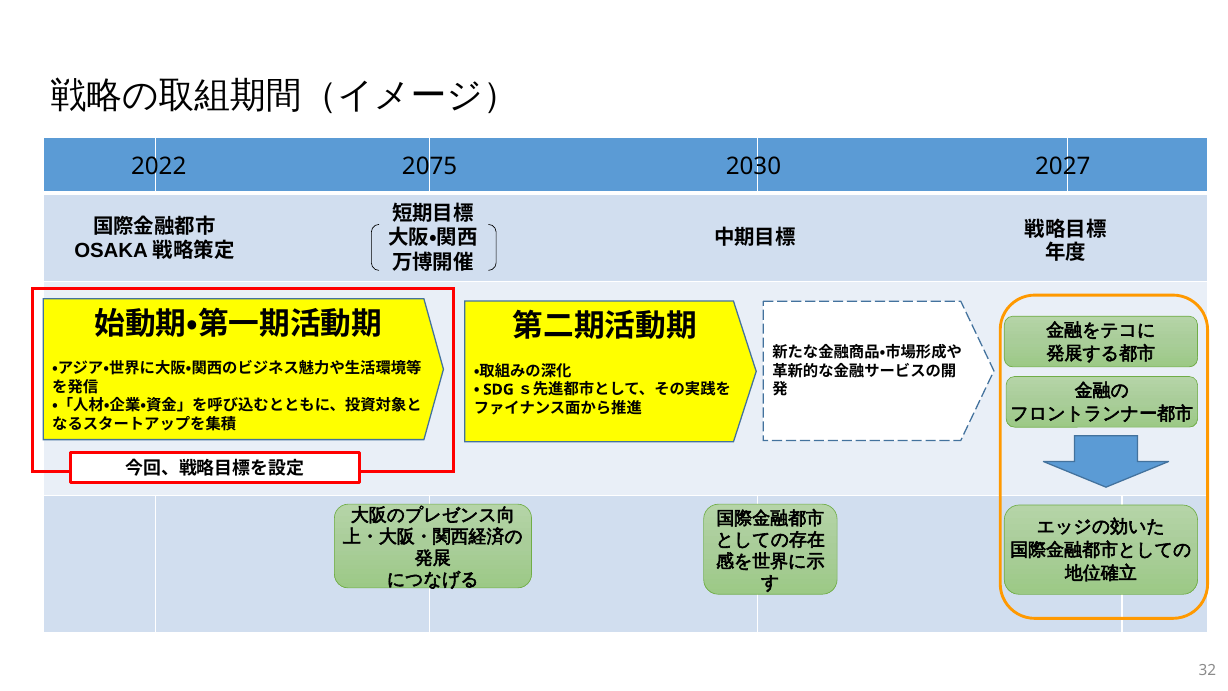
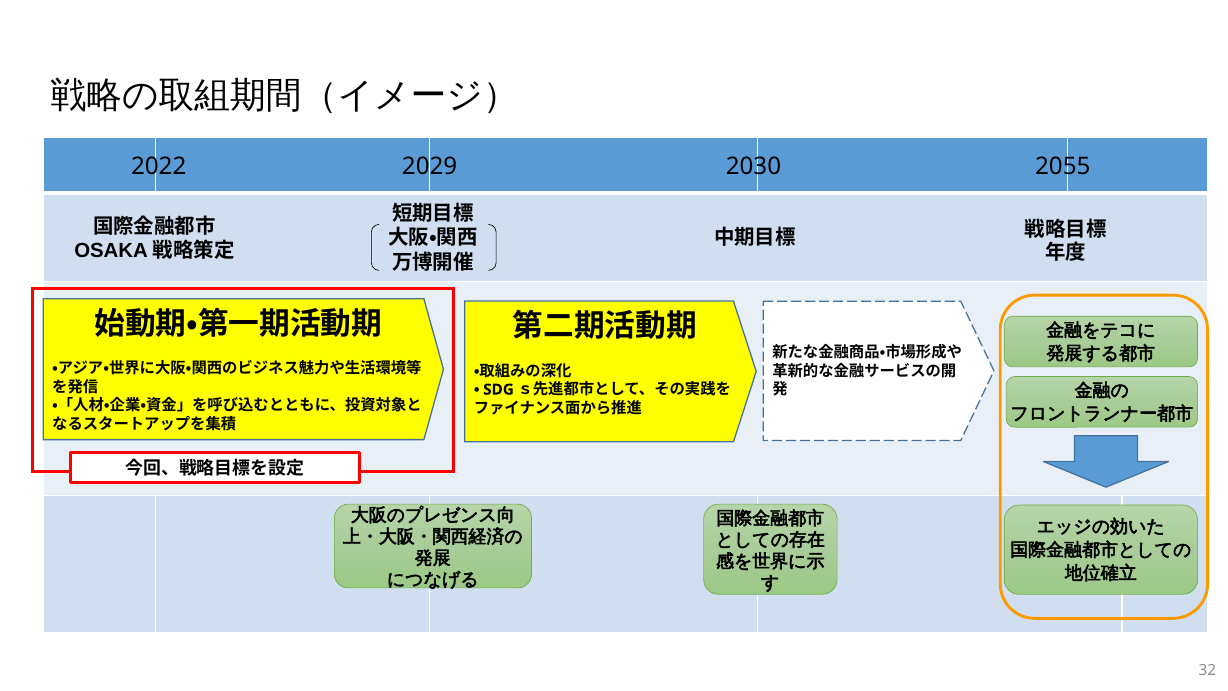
2075: 2075 -> 2029
2027: 2027 -> 2055
